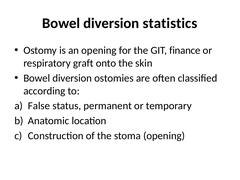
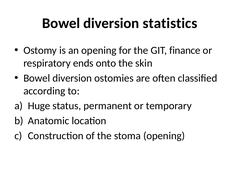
graft: graft -> ends
False: False -> Huge
